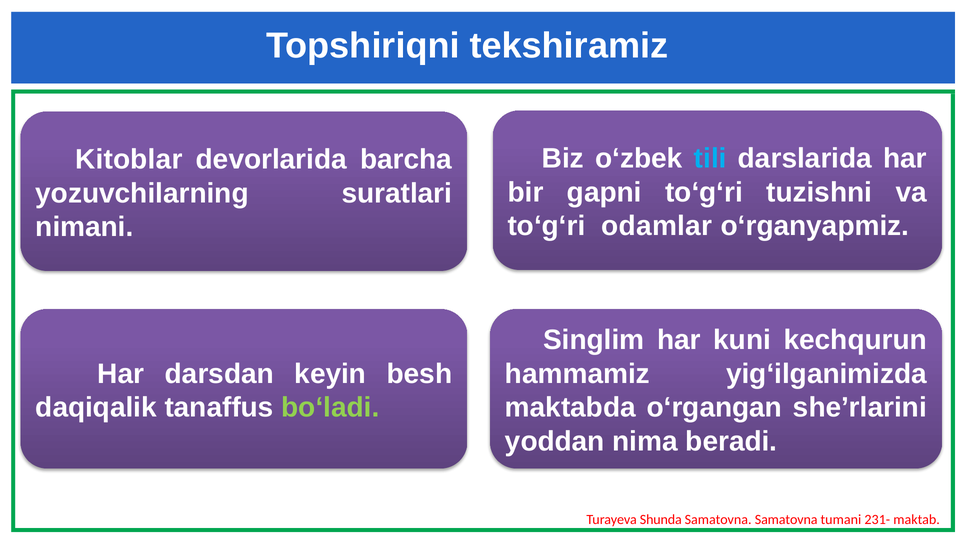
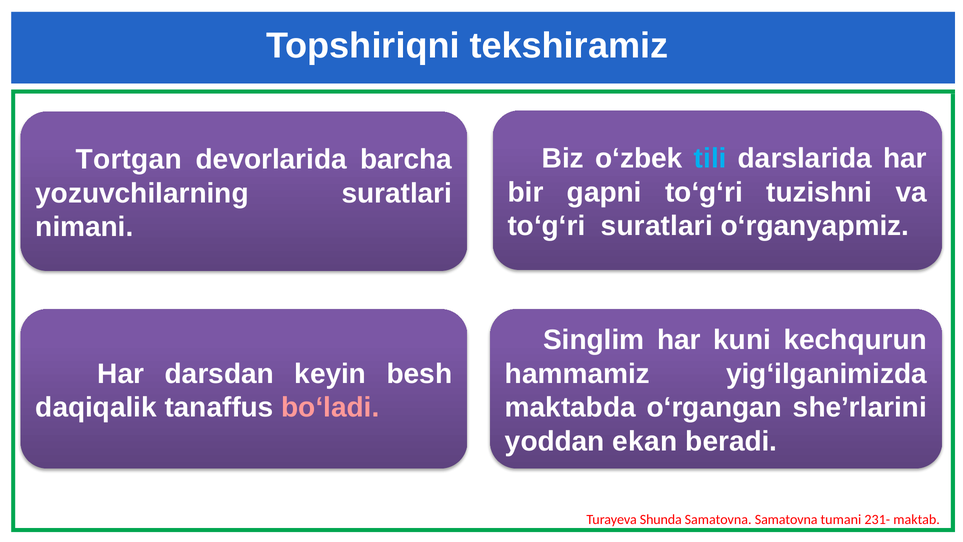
Kitoblar: Kitoblar -> Tortgan
to‘g‘ri odamlar: odamlar -> suratlari
bo‘ladi colour: light green -> pink
nima: nima -> ekan
